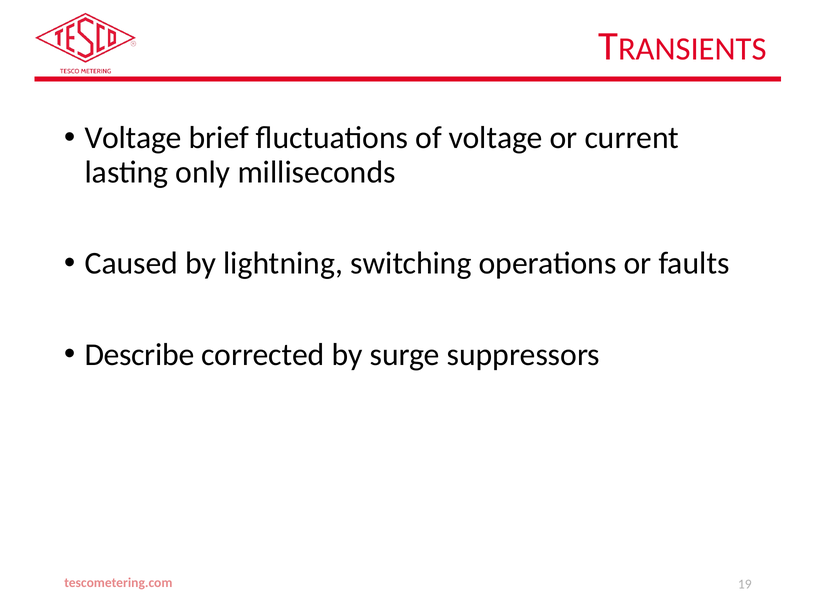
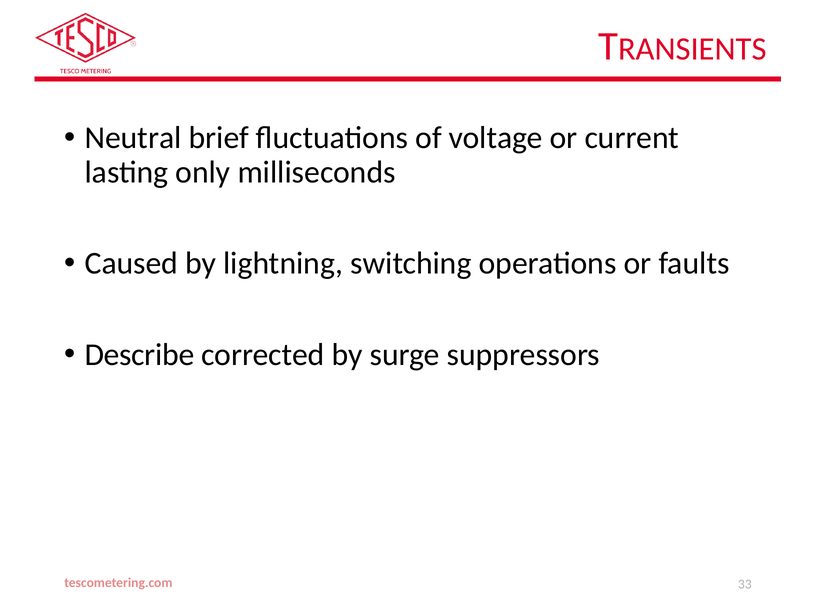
Voltage at (133, 138): Voltage -> Neutral
19: 19 -> 33
